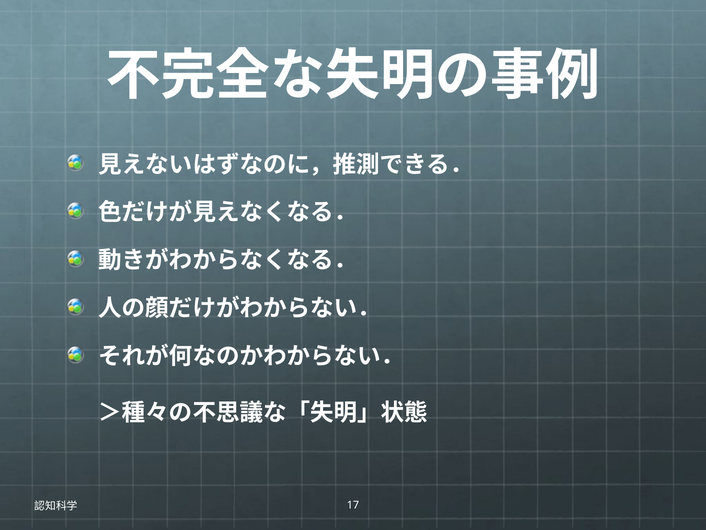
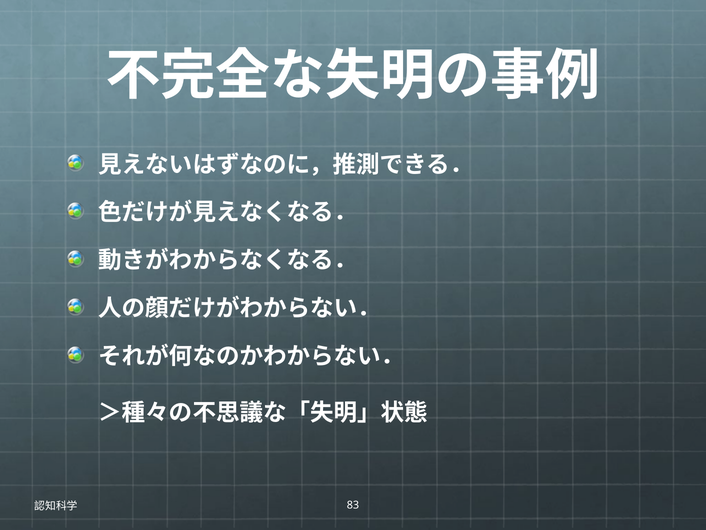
17: 17 -> 83
